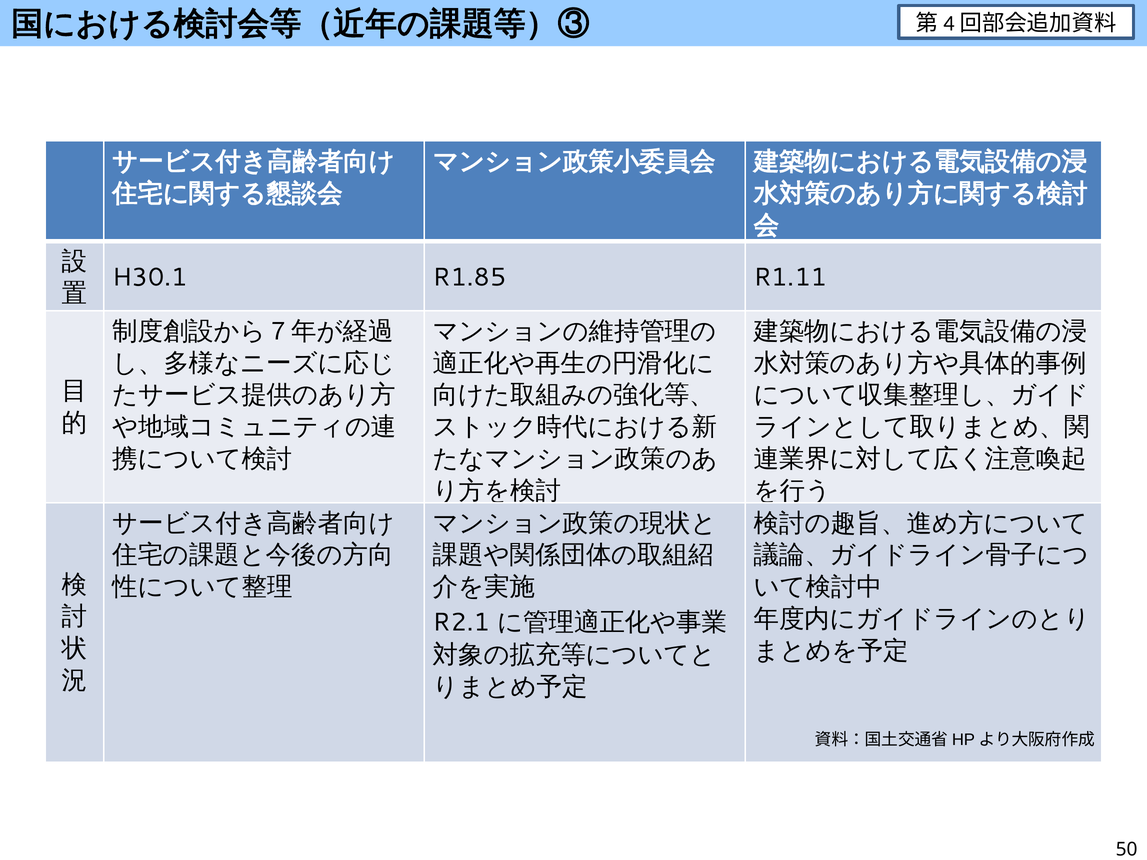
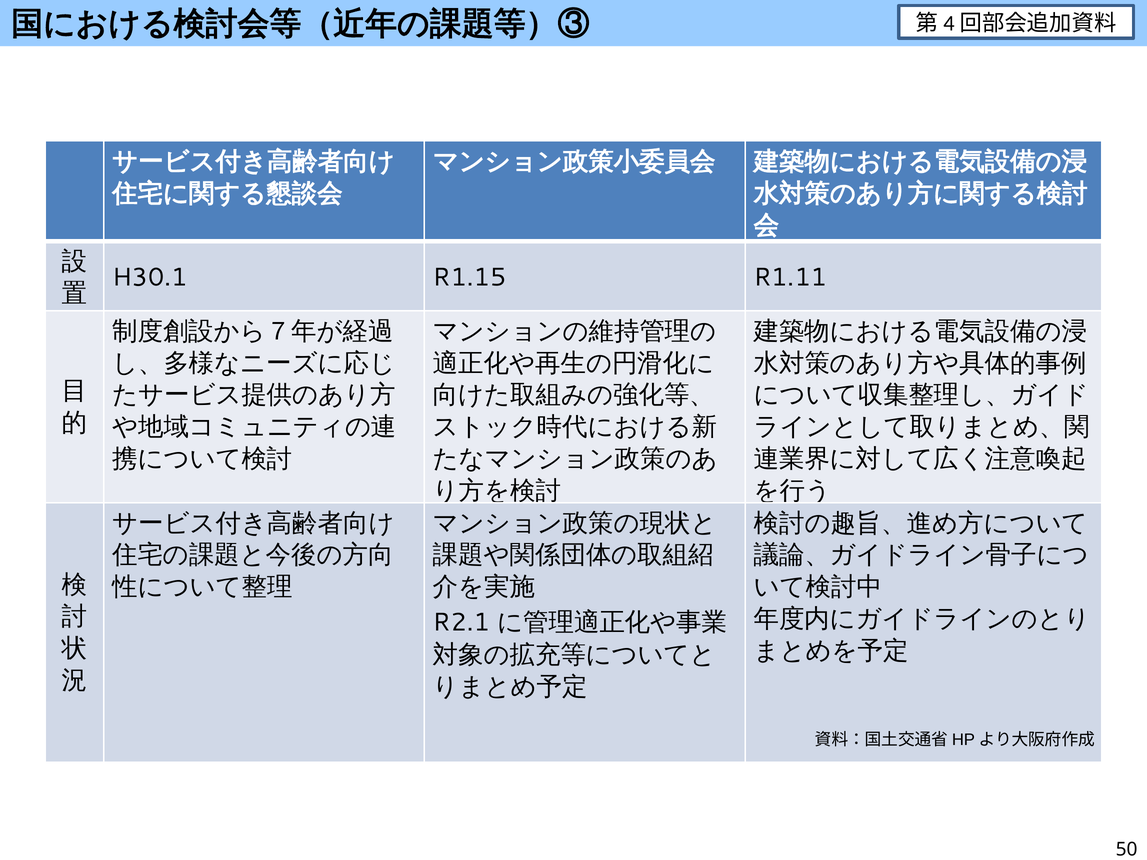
R1.85: R1.85 -> R1.15
